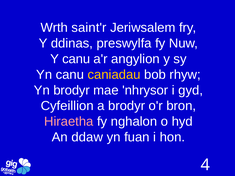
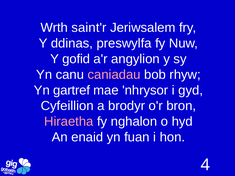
Y canu: canu -> gofid
caniadau colour: yellow -> pink
Yn brodyr: brodyr -> gartref
ddaw: ddaw -> enaid
